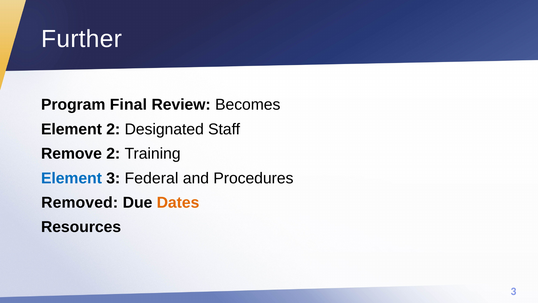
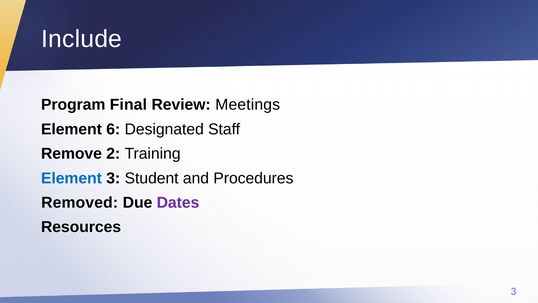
Further: Further -> Include
Becomes: Becomes -> Meetings
Element 2: 2 -> 6
Federal: Federal -> Student
Dates colour: orange -> purple
